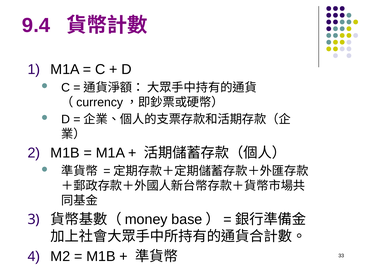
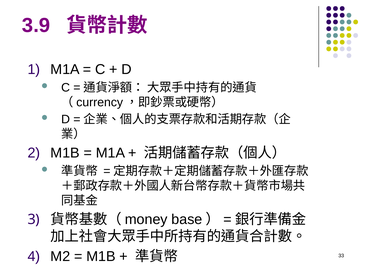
9.4: 9.4 -> 3.9
